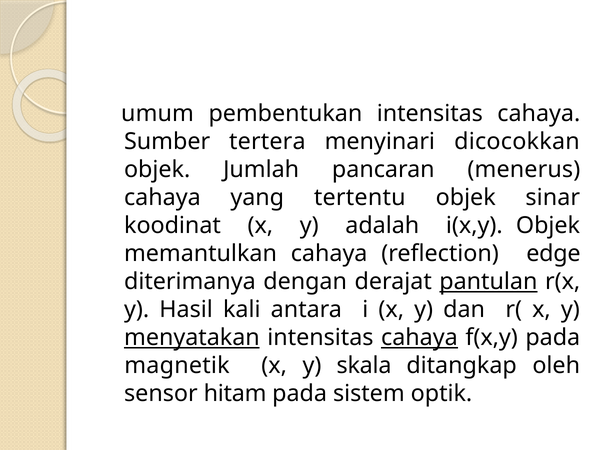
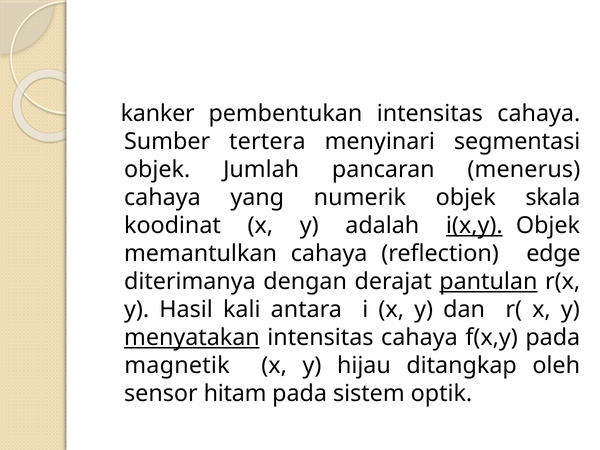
umum: umum -> kanker
dicocokkan: dicocokkan -> segmentasi
tertentu: tertentu -> numerik
sinar: sinar -> skala
i(x,y underline: none -> present
cahaya at (419, 338) underline: present -> none
skala: skala -> hijau
